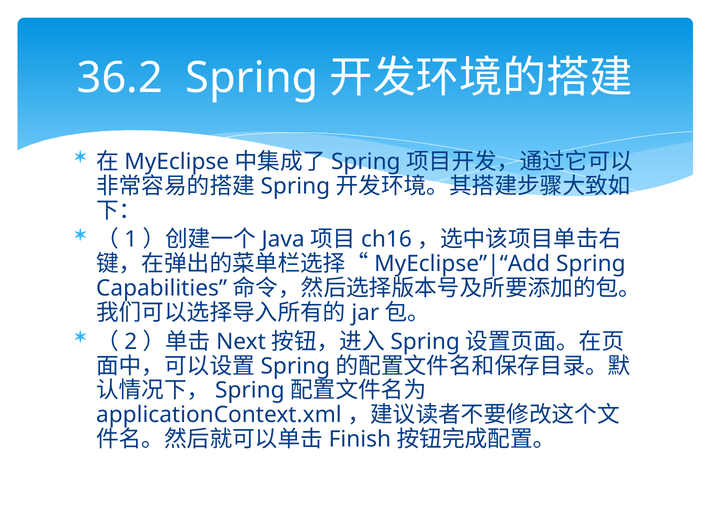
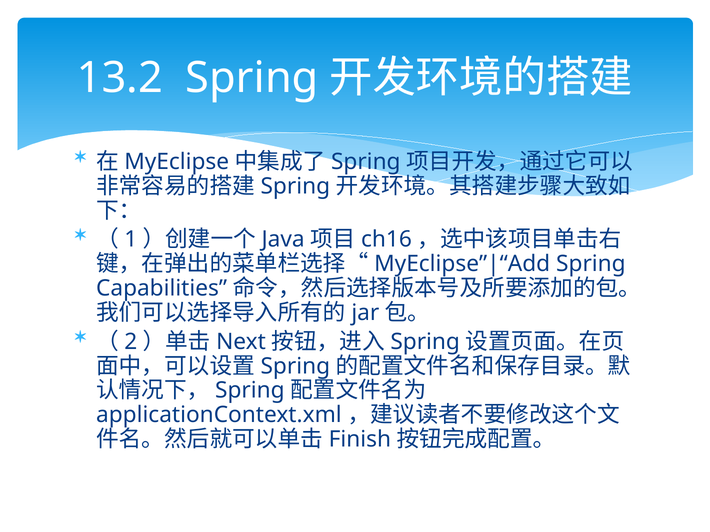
36.2: 36.2 -> 13.2
